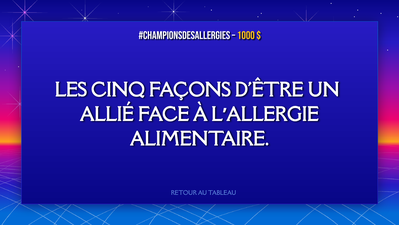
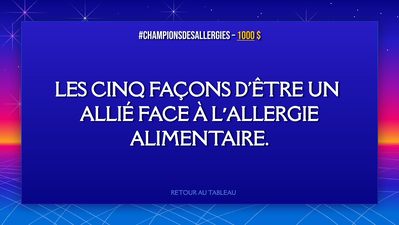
1000 underline: none -> present
